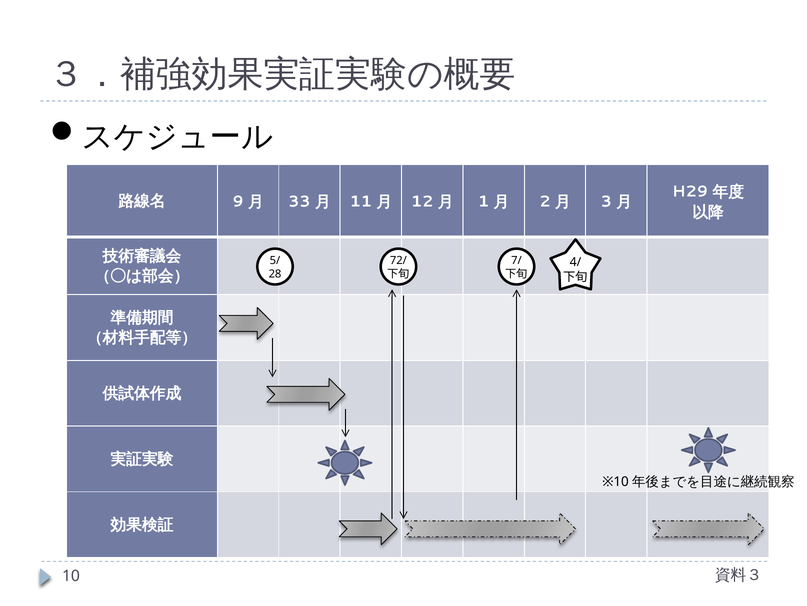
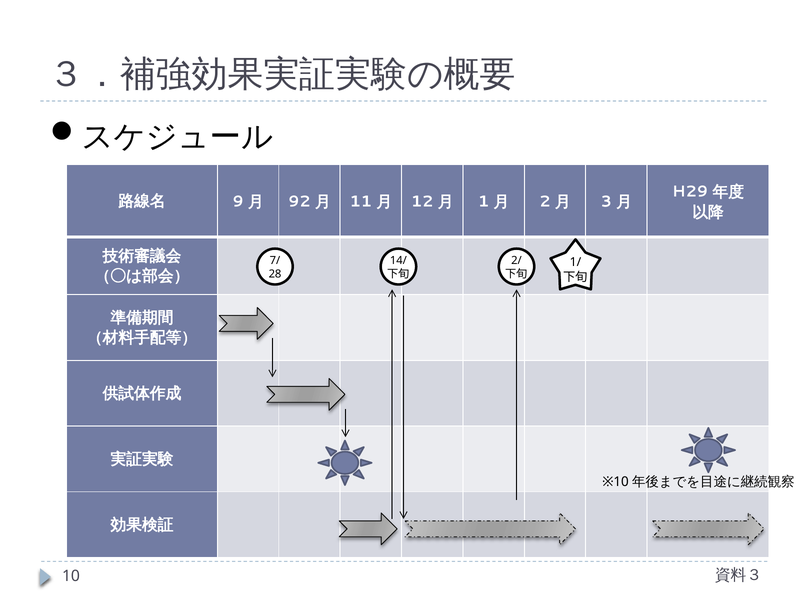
33: 33 -> 92
5/: 5/ -> 7/
72/: 72/ -> 14/
7/: 7/ -> 2/
4/: 4/ -> 1/
